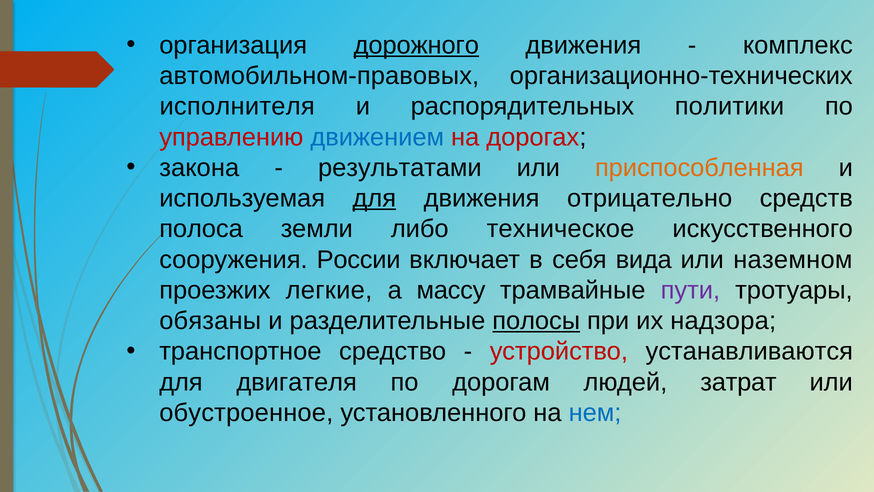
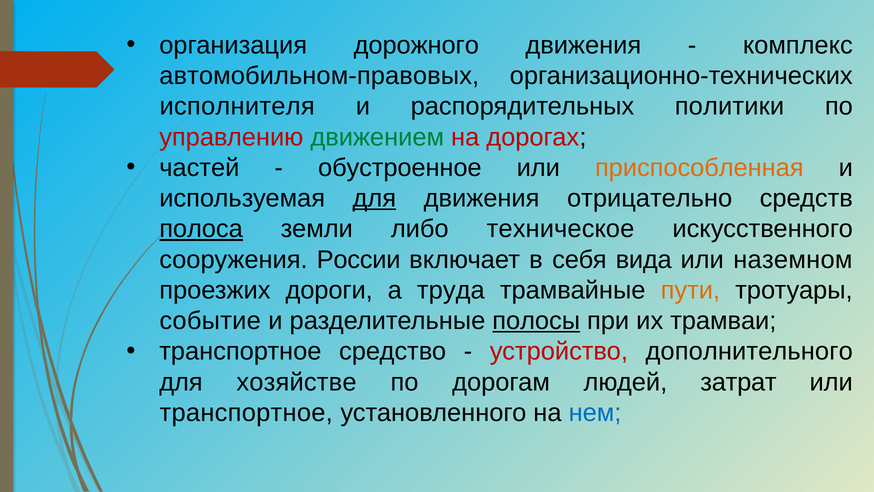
дорожного underline: present -> none
движением colour: blue -> green
закона: закона -> частей
результатами: результатами -> обустроенное
полоса underline: none -> present
легкие: легкие -> дороги
массу: массу -> труда
пути colour: purple -> orange
обязаны: обязаны -> событие
надзора: надзора -> трамваи
устанавливаются: устанавливаются -> дополнительного
двигателя: двигателя -> хозяйстве
обустроенное at (246, 412): обустроенное -> транспортное
